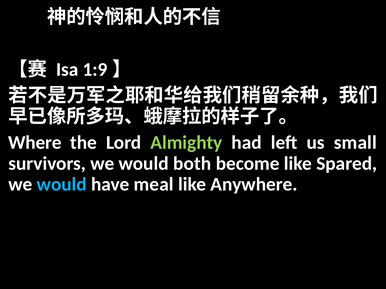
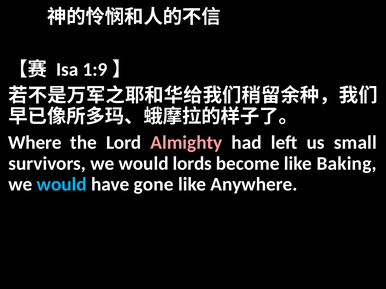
Almighty colour: light green -> pink
both: both -> lords
Spared: Spared -> Baking
meal: meal -> gone
